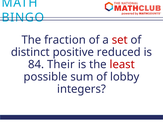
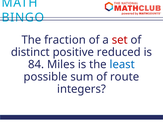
Their: Their -> Miles
least colour: red -> blue
lobby: lobby -> route
